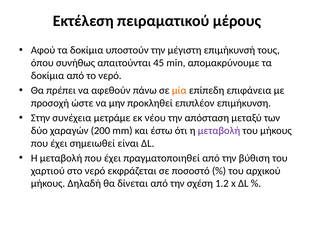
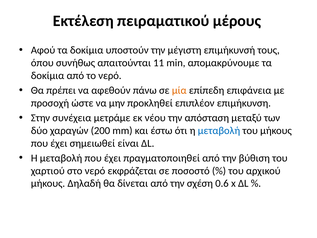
45: 45 -> 11
μεταβολή at (219, 130) colour: purple -> blue
1.2: 1.2 -> 0.6
